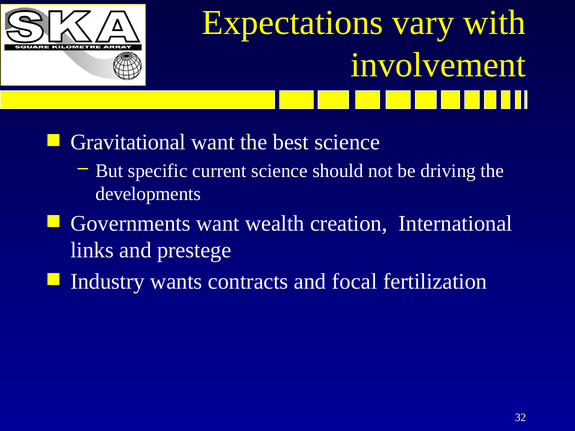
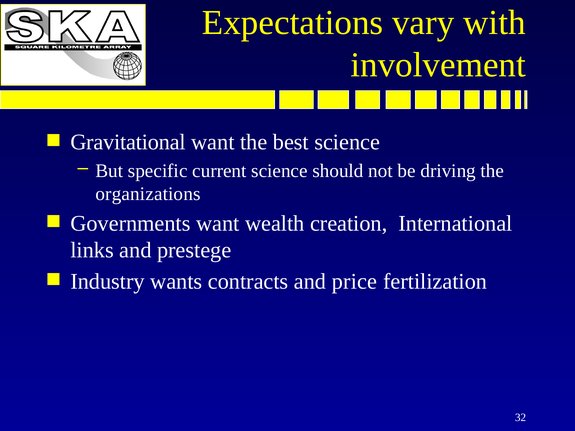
developments: developments -> organizations
focal: focal -> price
